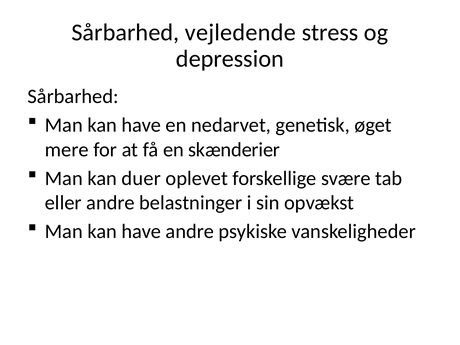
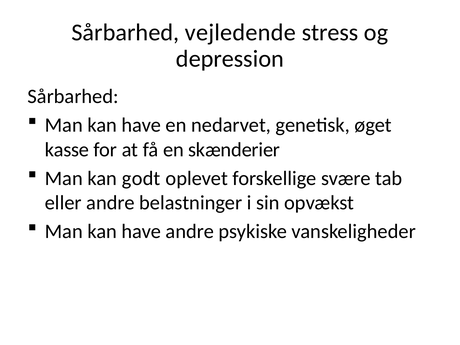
mere: mere -> kasse
duer: duer -> godt
